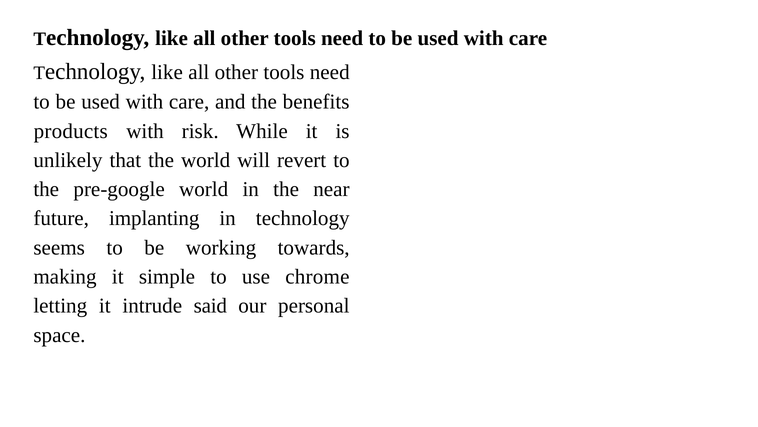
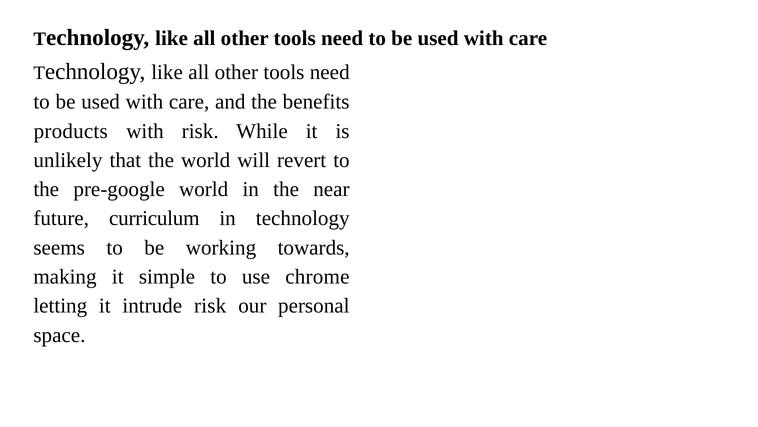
implanting: implanting -> curriculum
intrude said: said -> risk
